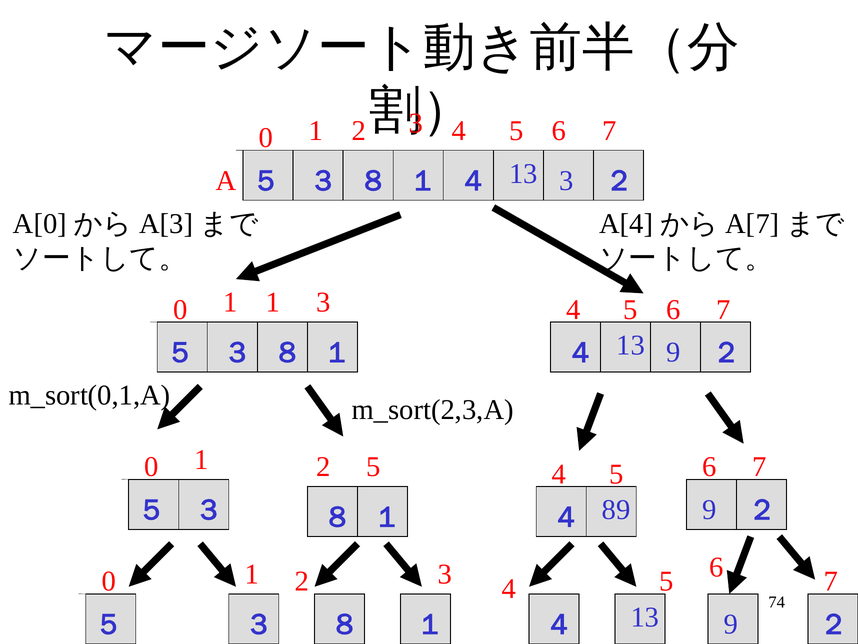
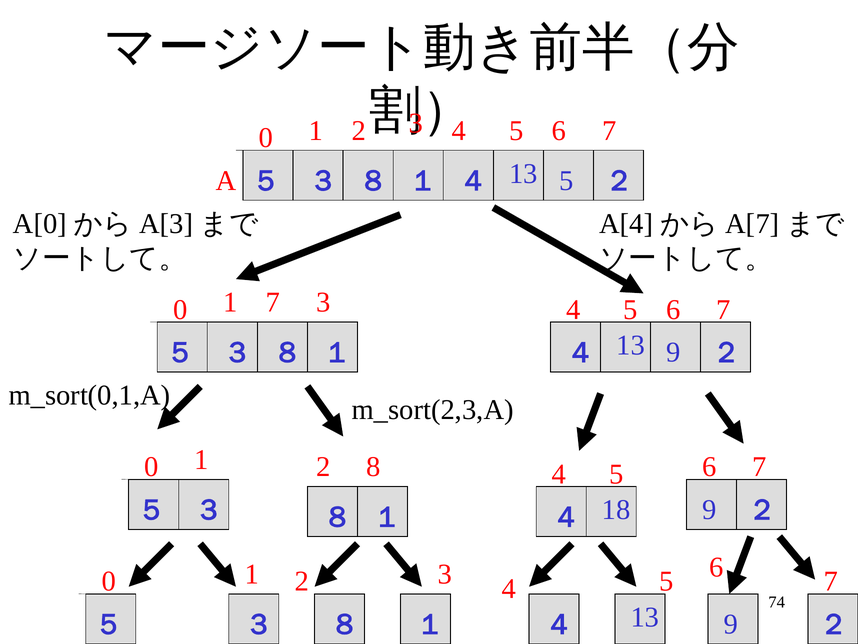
５ ８ 3: 3 -> 5
1 1: 1 -> 7
2 5: 5 -> 8
89: 89 -> 18
